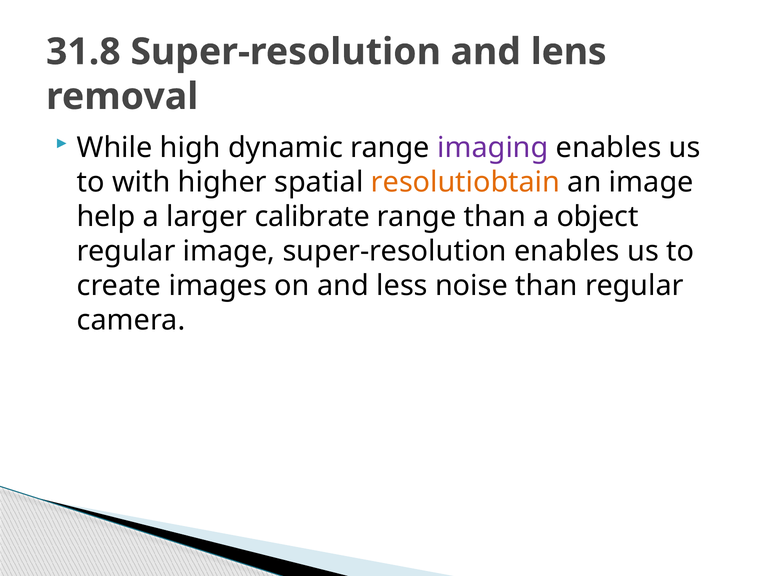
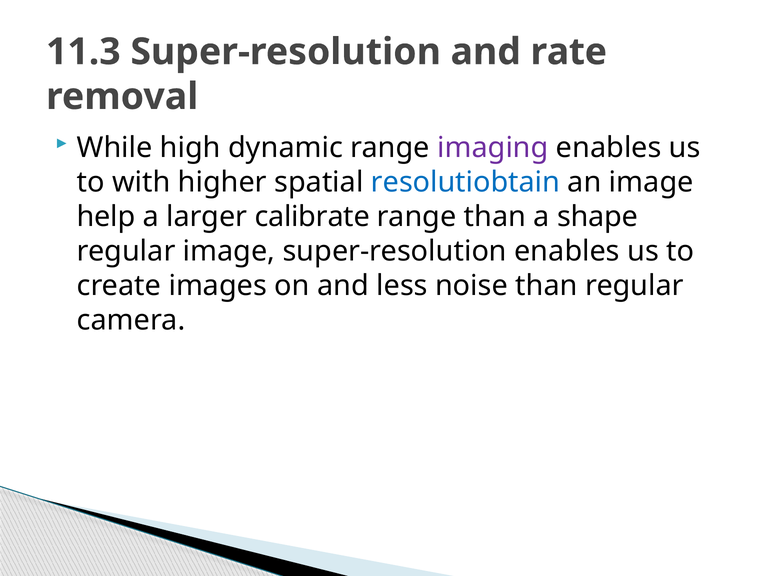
31.8: 31.8 -> 11.3
lens: lens -> rate
resolutiobtain colour: orange -> blue
object: object -> shape
